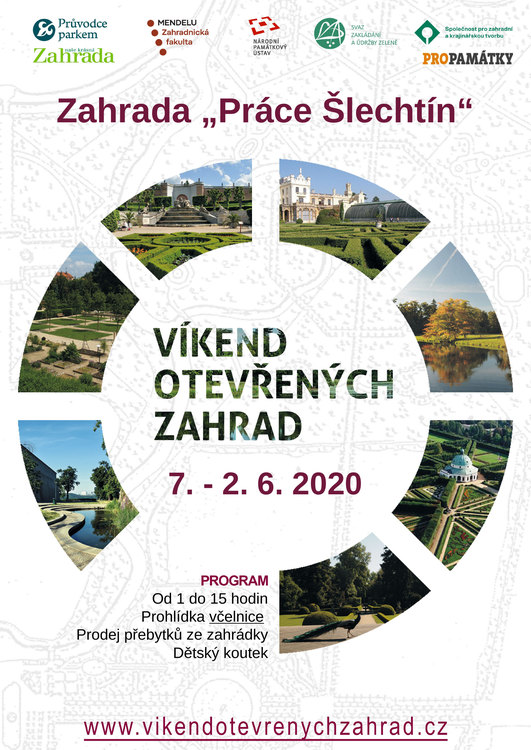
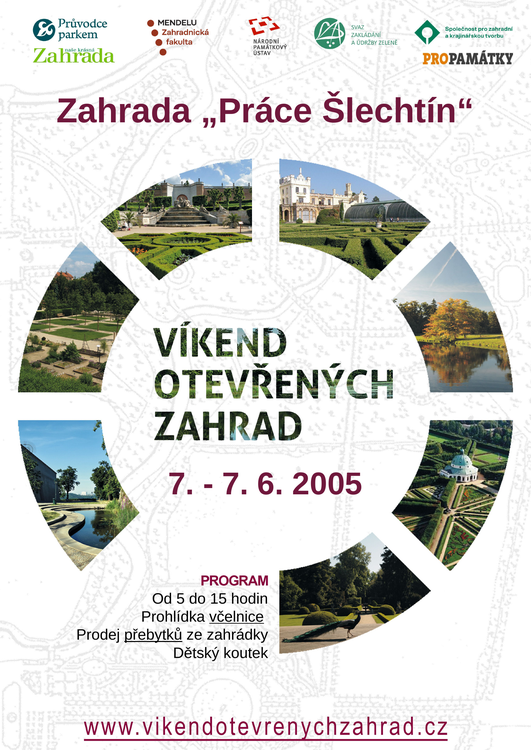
2 at (235, 485): 2 -> 7
2020: 2020 -> 2005
1: 1 -> 5
přebytků underline: none -> present
